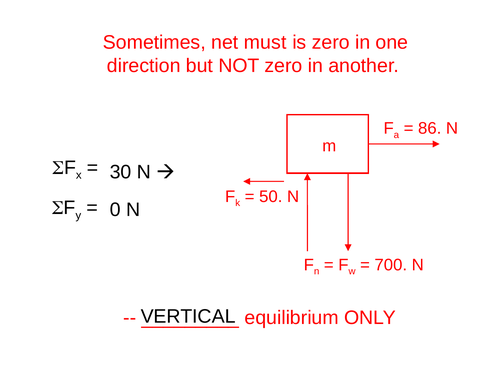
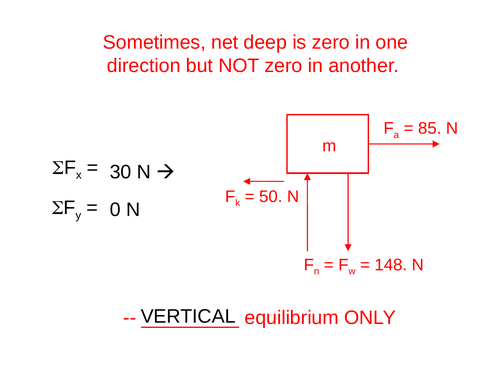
must: must -> deep
86: 86 -> 85
700: 700 -> 148
